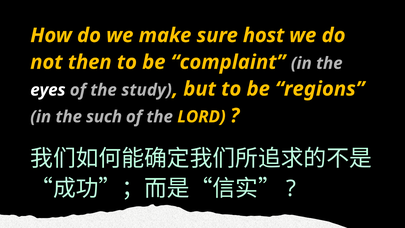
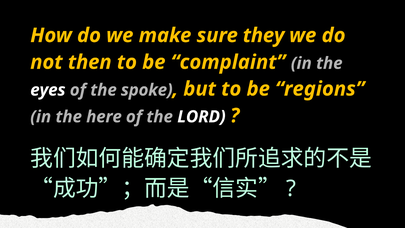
host: host -> they
study: study -> spoke
such: such -> here
LORD colour: yellow -> white
